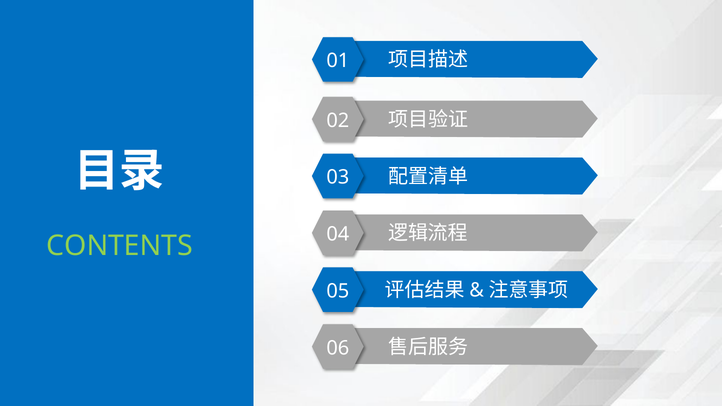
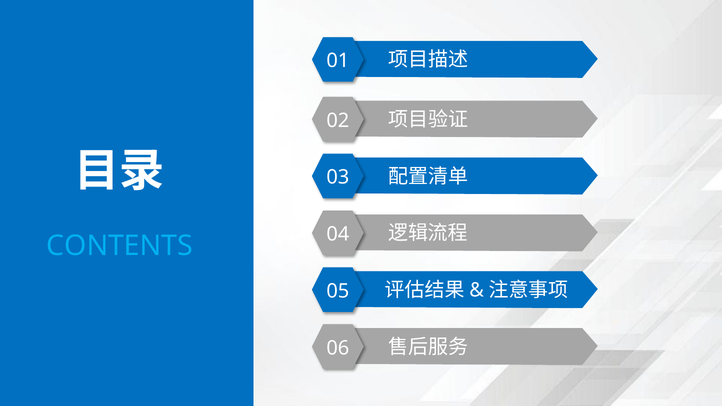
CONTENTS colour: light green -> light blue
